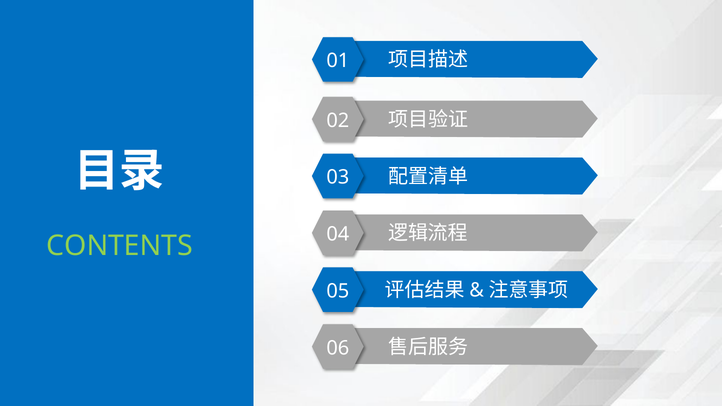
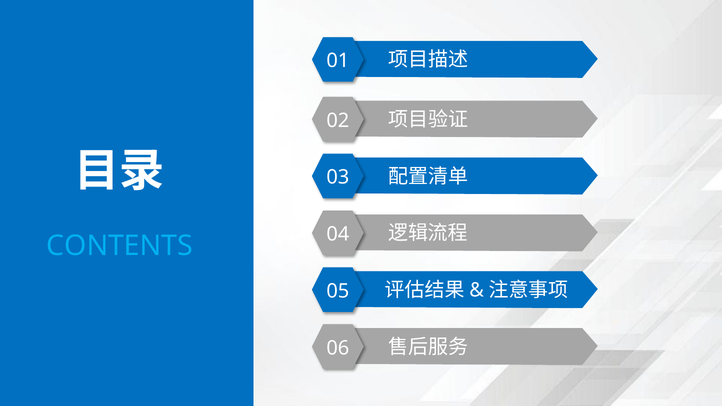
CONTENTS colour: light green -> light blue
